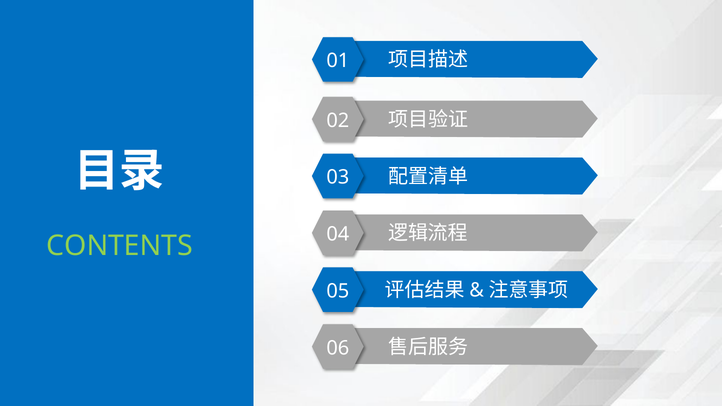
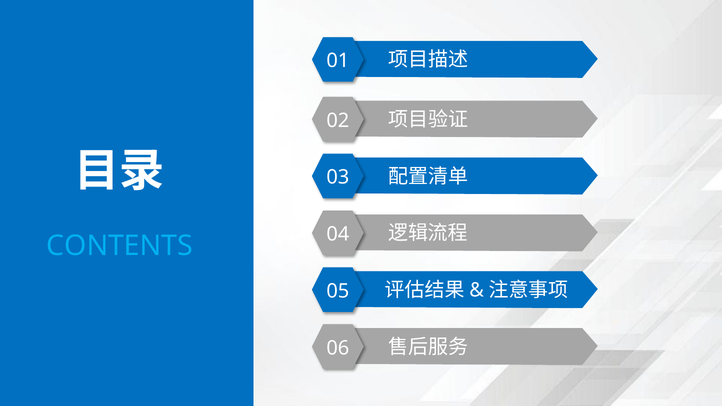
CONTENTS colour: light green -> light blue
